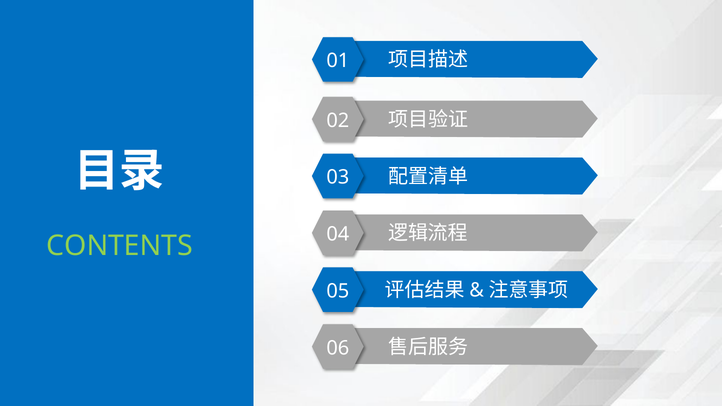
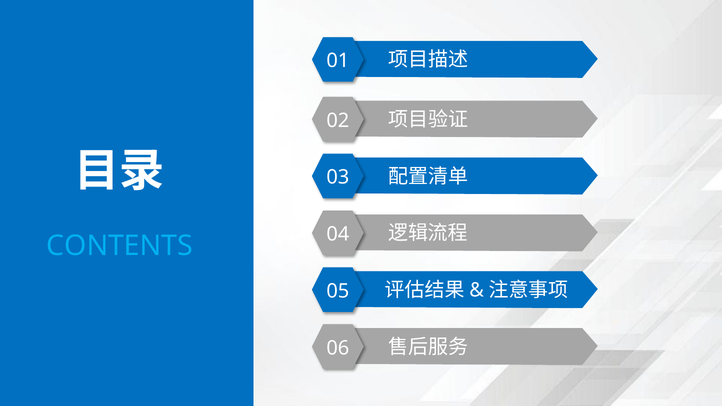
CONTENTS colour: light green -> light blue
